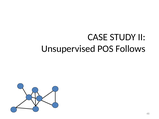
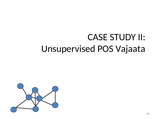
Follows: Follows -> Vajaata
